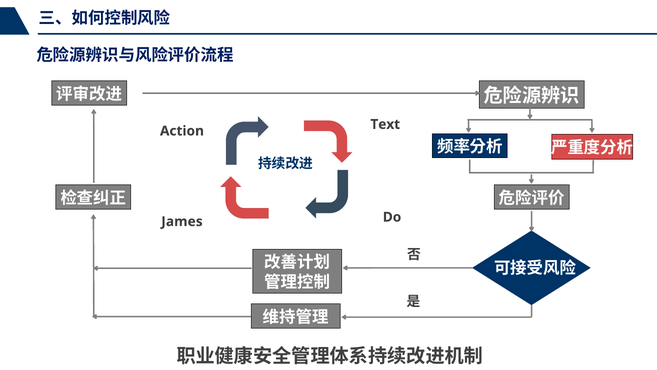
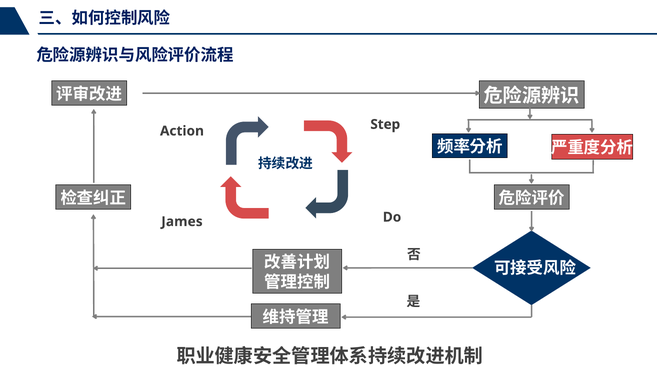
Text: Text -> Step
